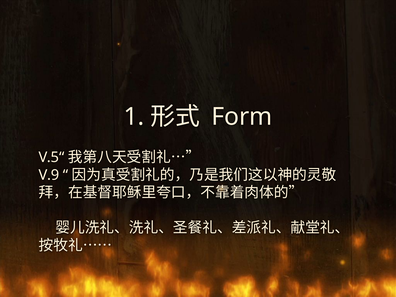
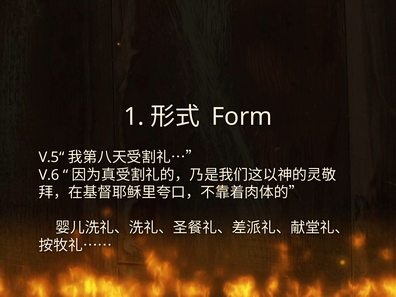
V.9: V.9 -> V.6
